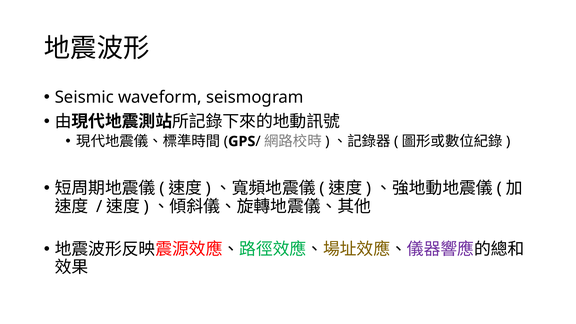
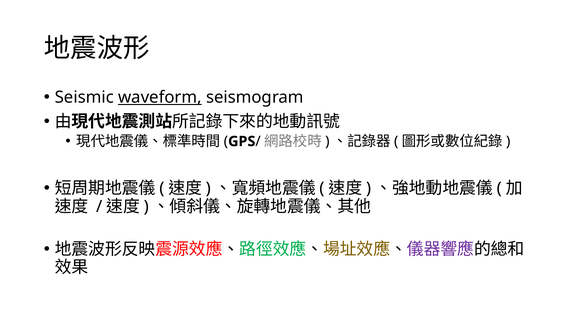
waveform underline: none -> present
